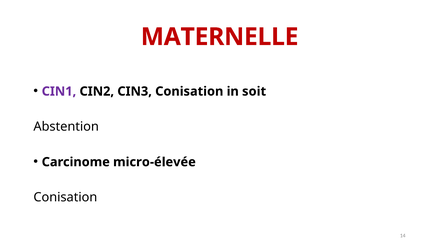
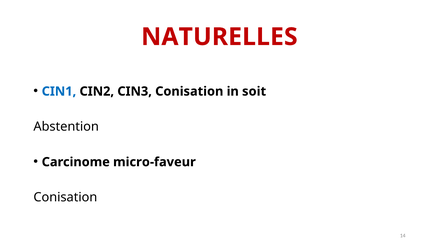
MATERNELLE: MATERNELLE -> NATURELLES
CIN1 colour: purple -> blue
micro-élevée: micro-élevée -> micro-faveur
